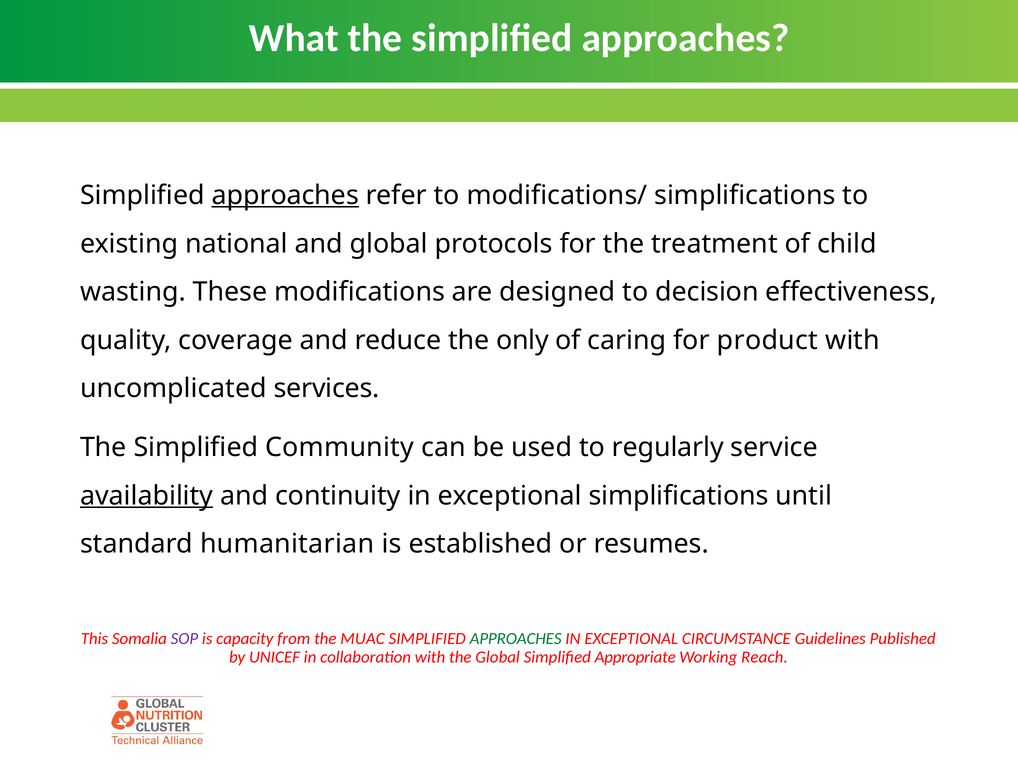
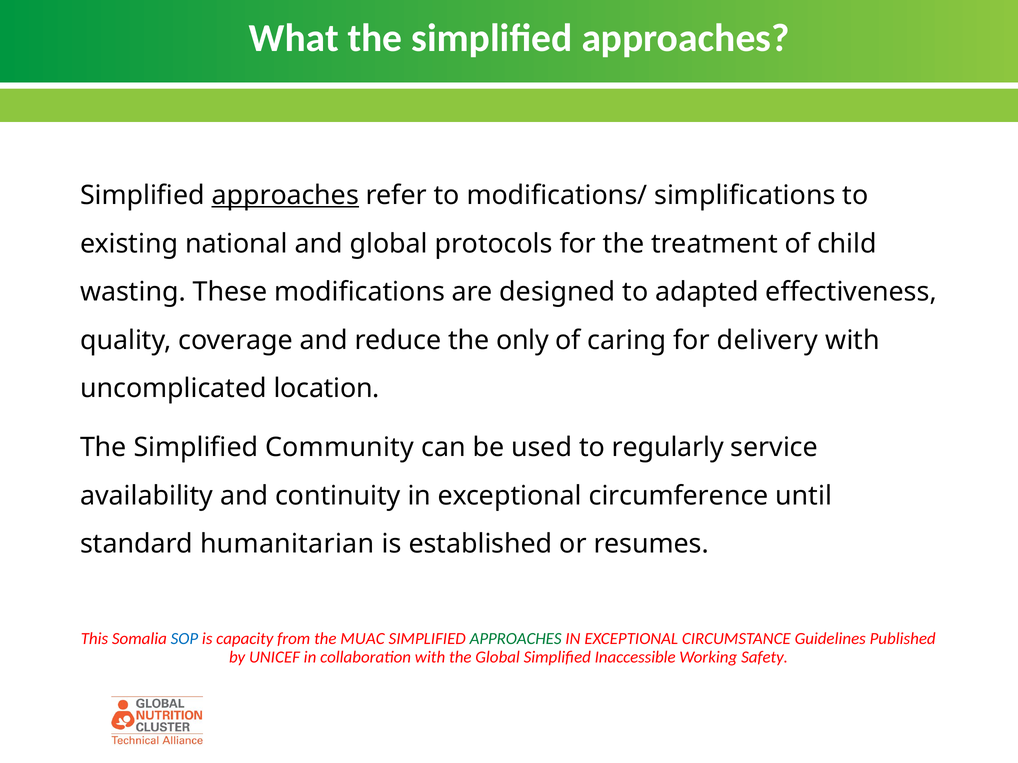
decision: decision -> adapted
product: product -> delivery
services: services -> location
availability underline: present -> none
exceptional simplifications: simplifications -> circumference
SOP colour: purple -> blue
Appropriate: Appropriate -> Inaccessible
Reach: Reach -> Safety
